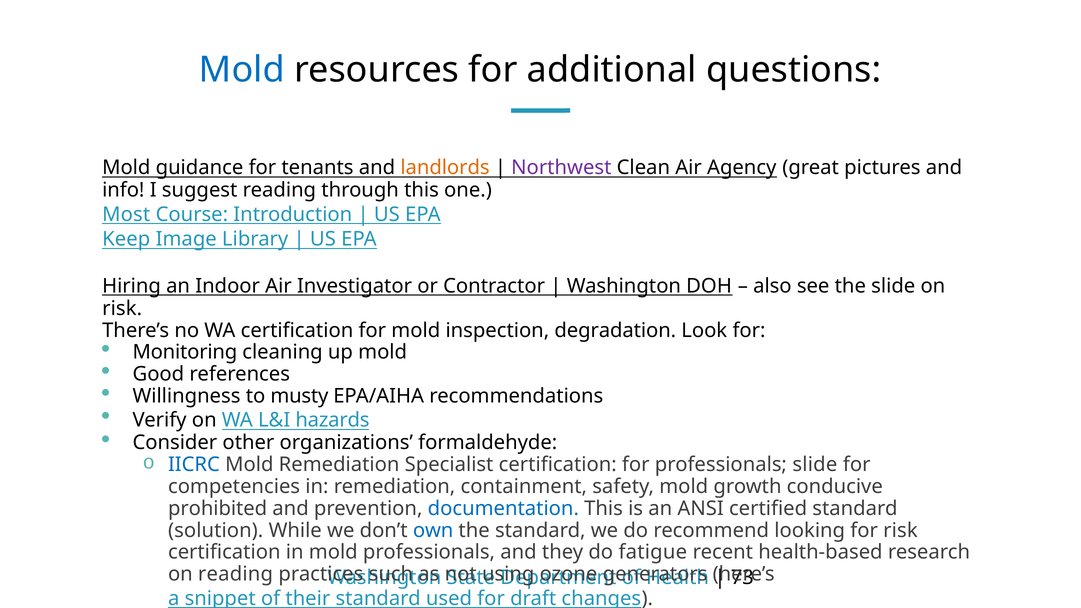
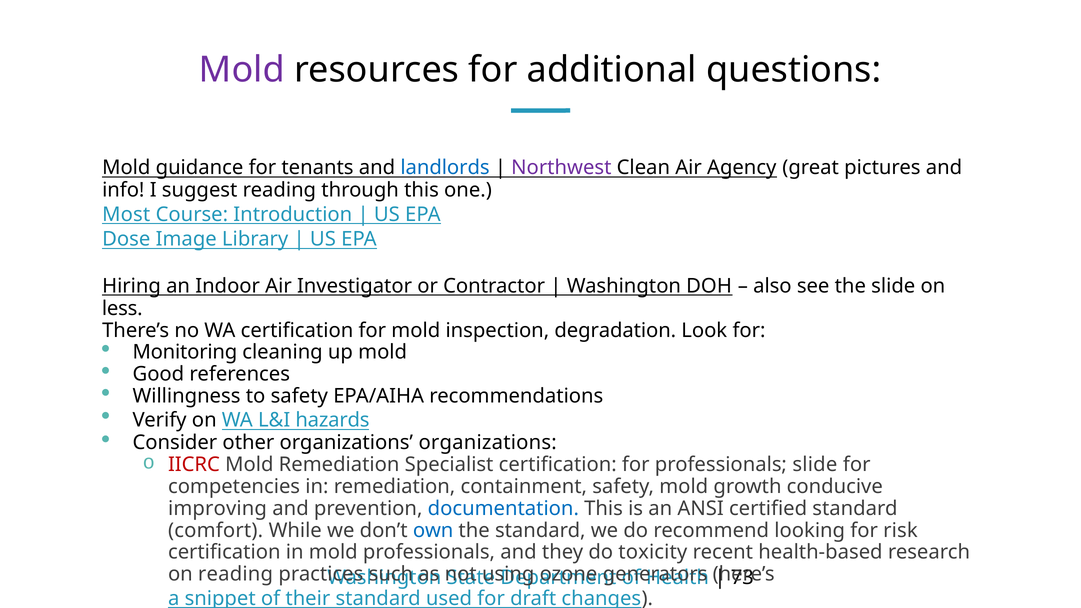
Mold at (242, 70) colour: blue -> purple
landlords colour: orange -> blue
Keep: Keep -> Dose
risk at (122, 308): risk -> less
to musty: musty -> safety
organizations formaldehyde: formaldehyde -> organizations
IICRC colour: blue -> red
prohibited: prohibited -> improving
solution: solution -> comfort
fatigue: fatigue -> toxicity
